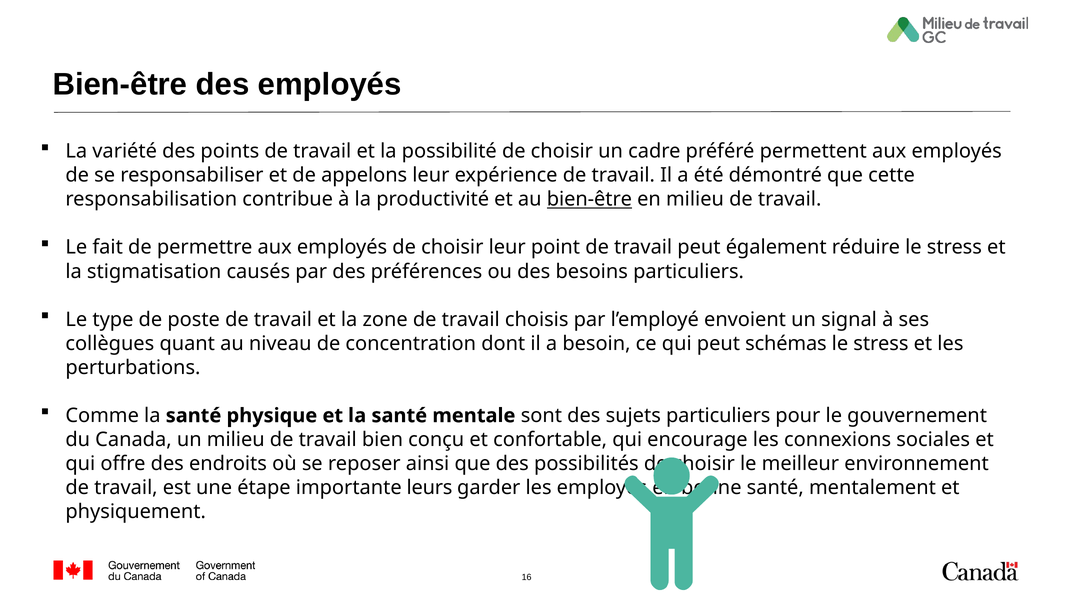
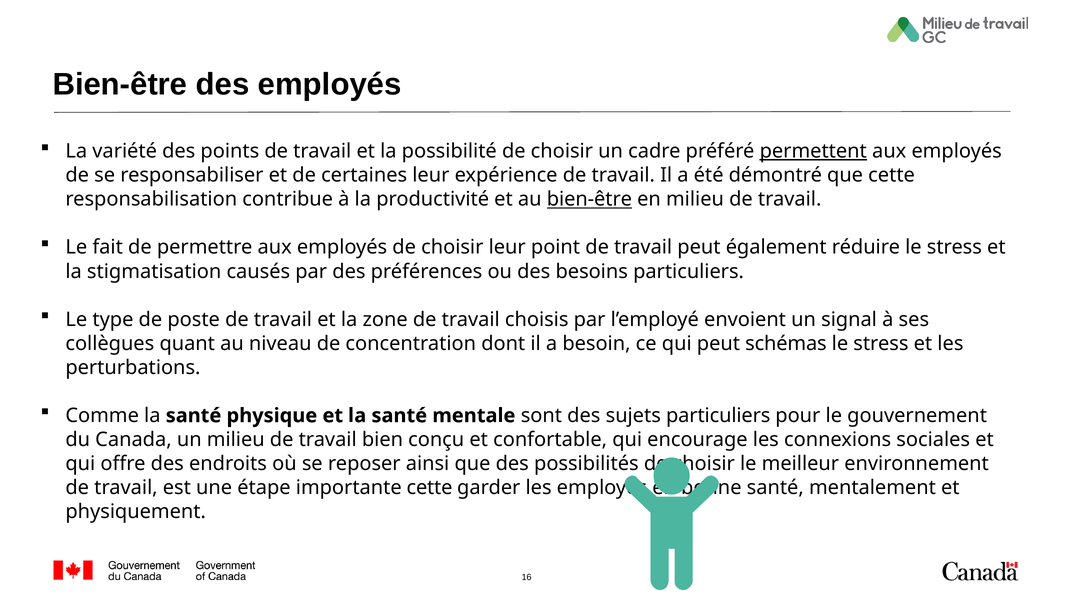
permettent underline: none -> present
appelons: appelons -> certaines
importante leurs: leurs -> cette
